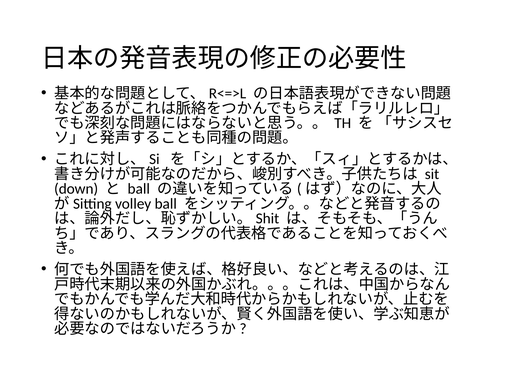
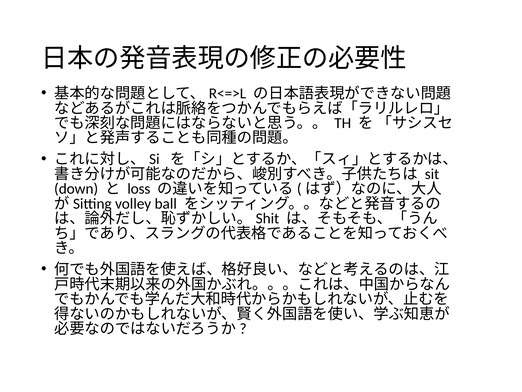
ball at (139, 189): ball -> loss
